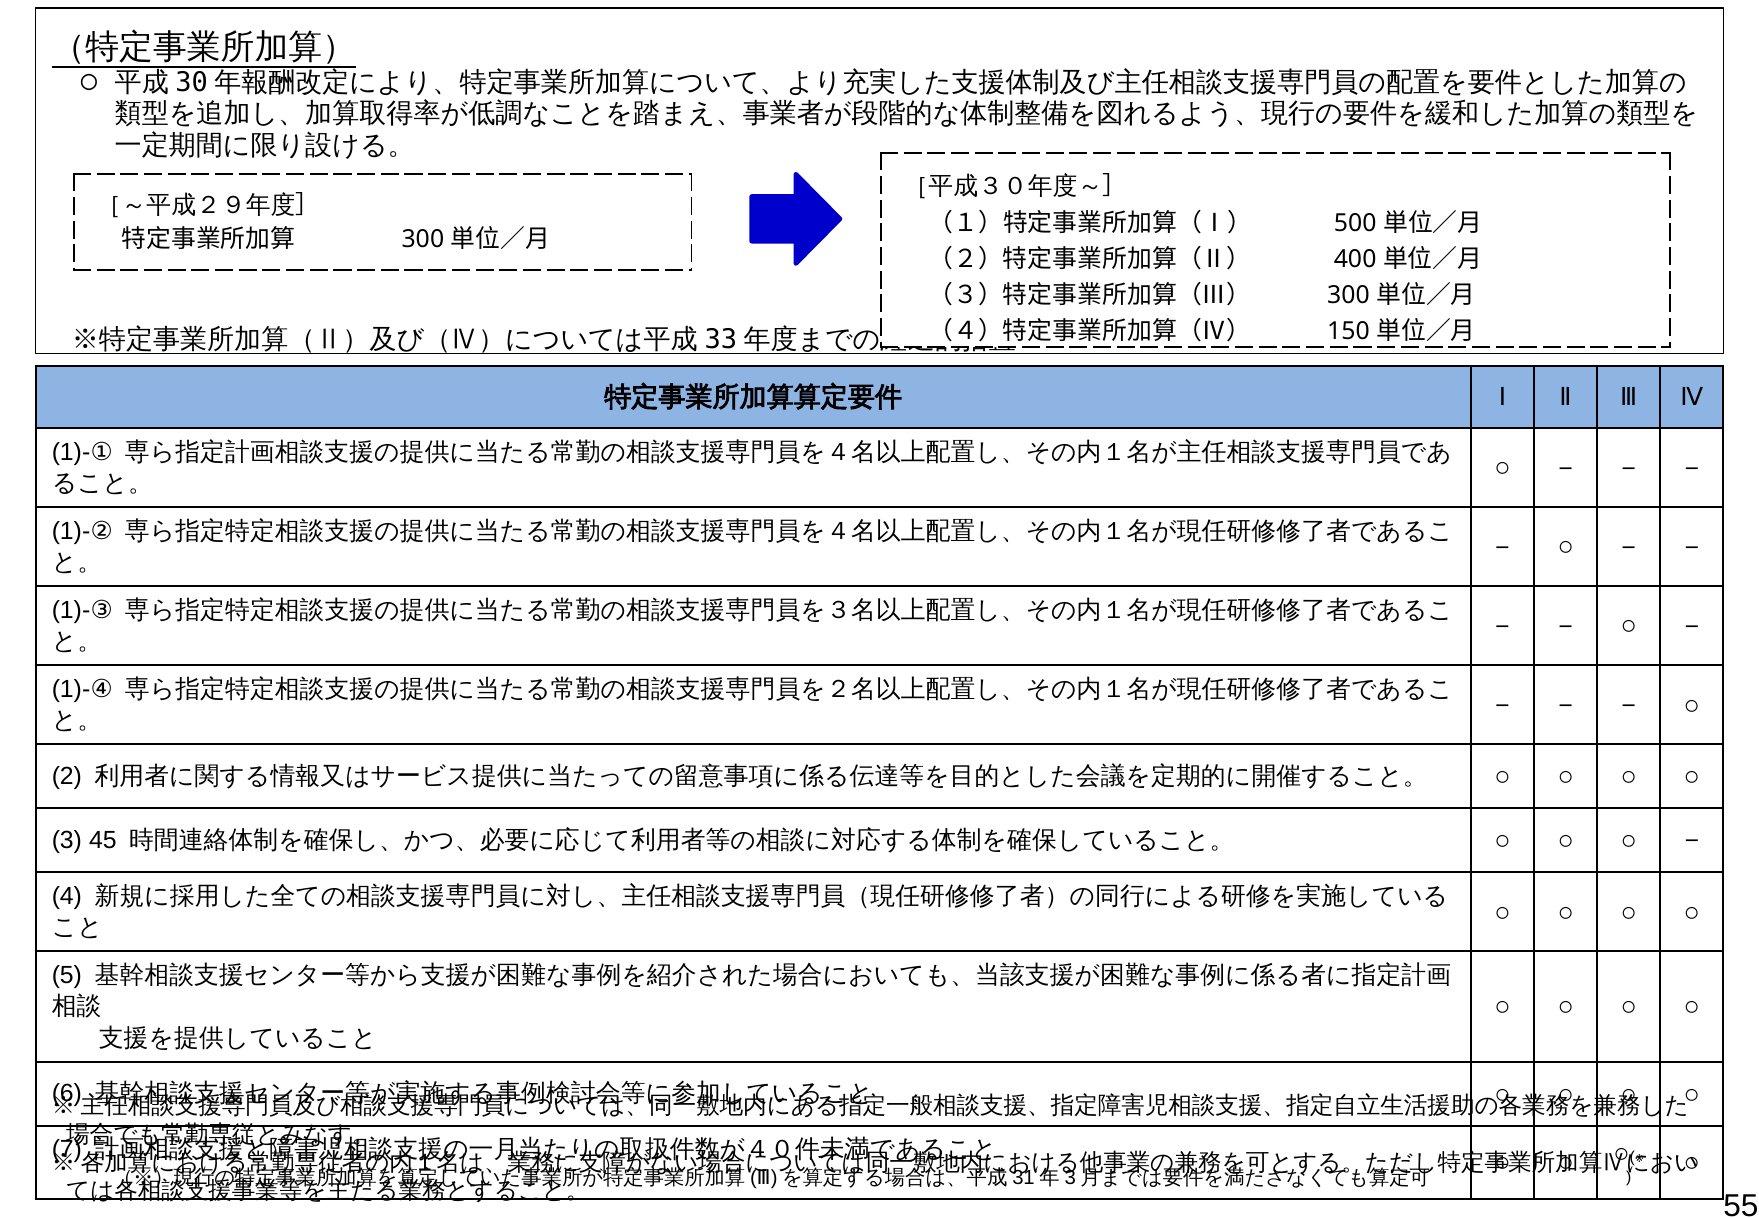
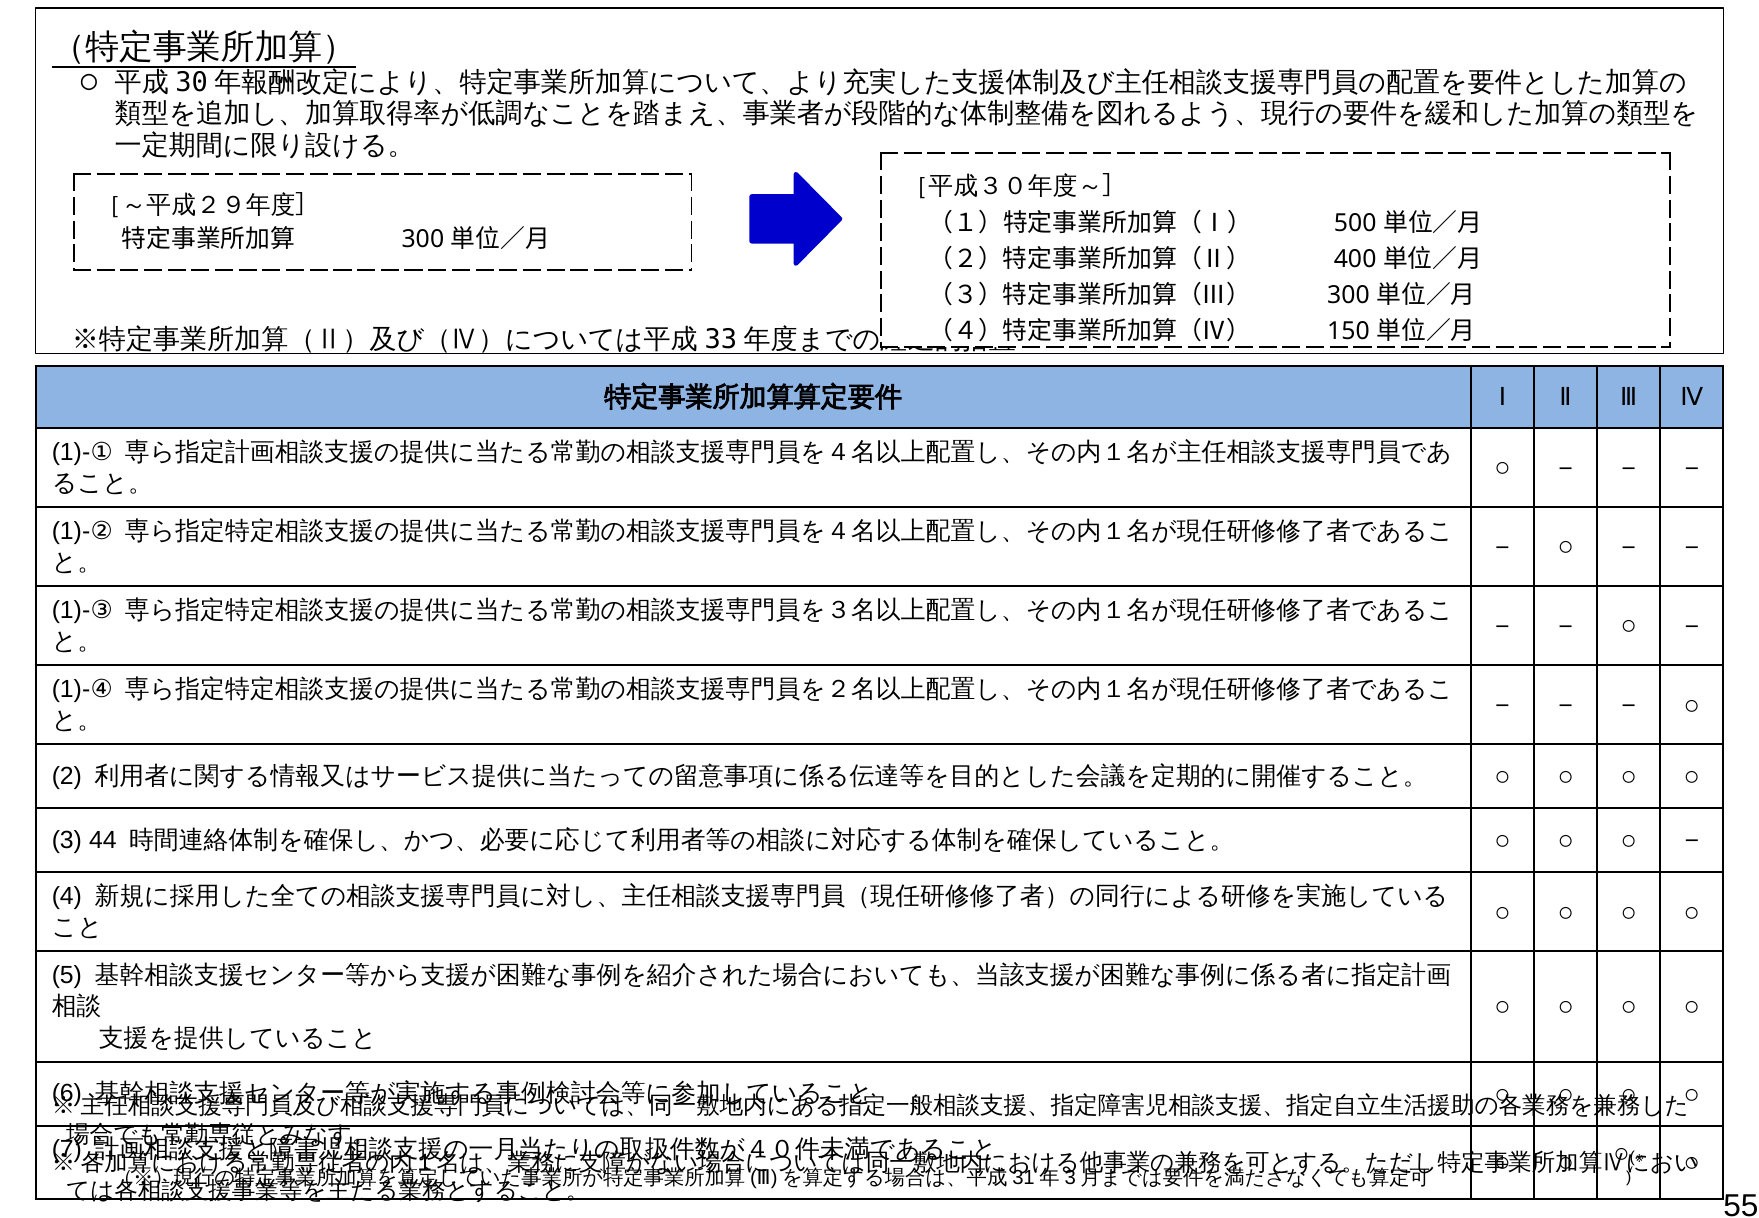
45: 45 -> 44
